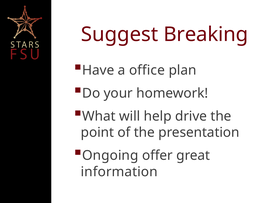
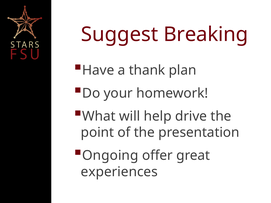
office: office -> thank
information: information -> experiences
